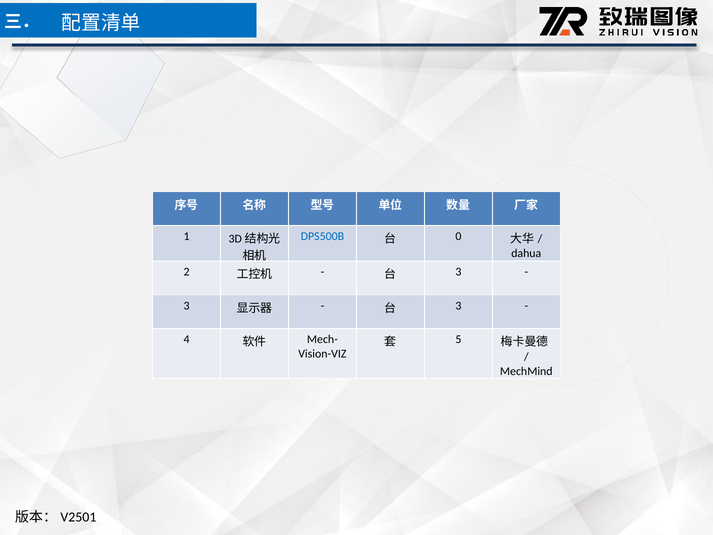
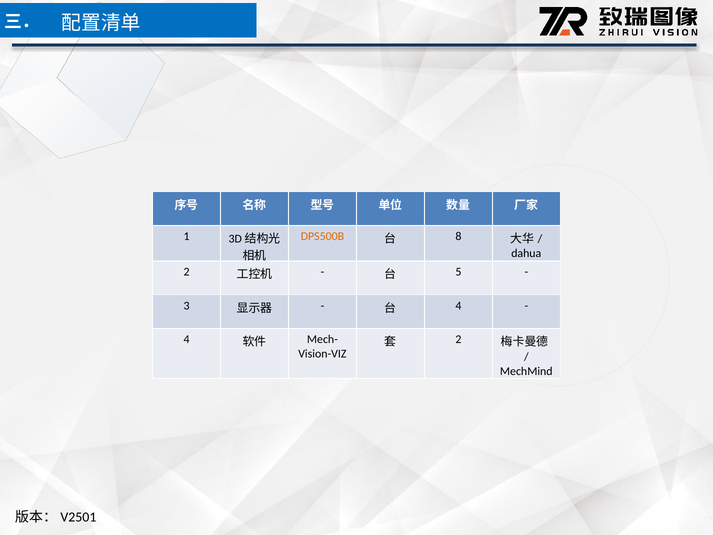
DPS500B colour: blue -> orange
0: 0 -> 8
3 at (458, 272): 3 -> 5
3 at (458, 306): 3 -> 4
5 at (458, 339): 5 -> 2
